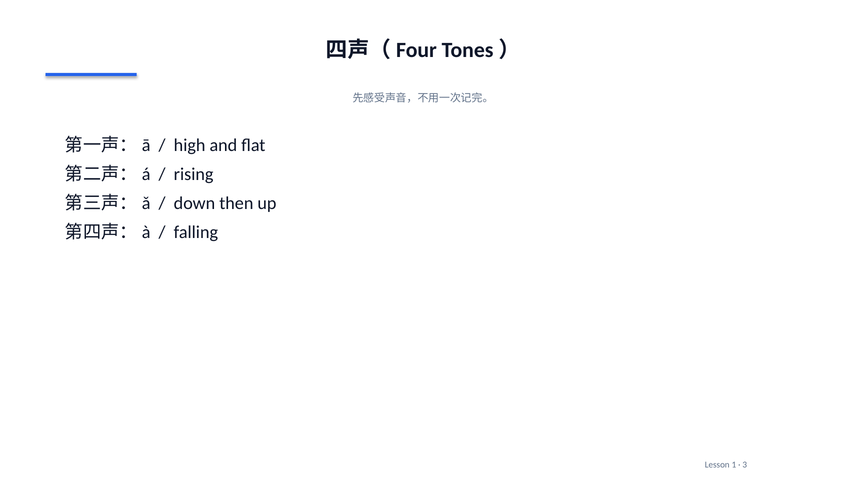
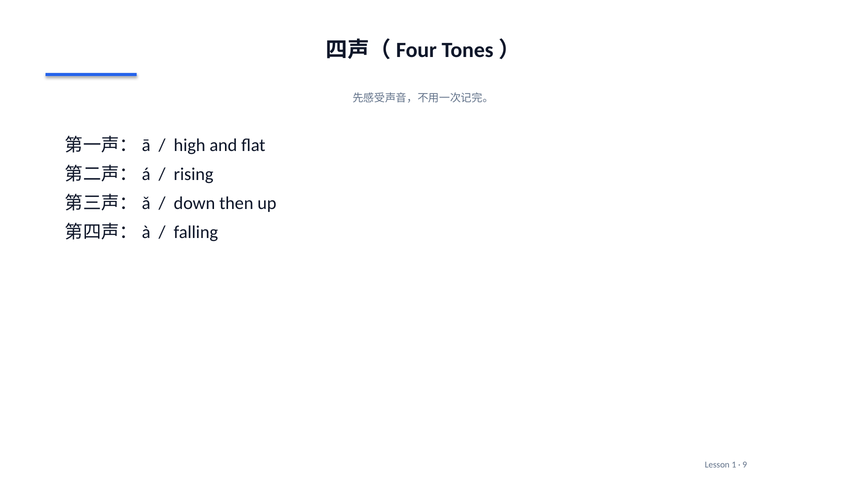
3: 3 -> 9
